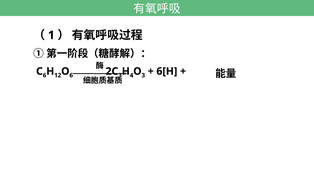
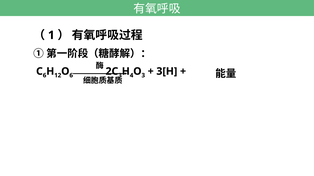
6[H: 6[H -> 3[H
